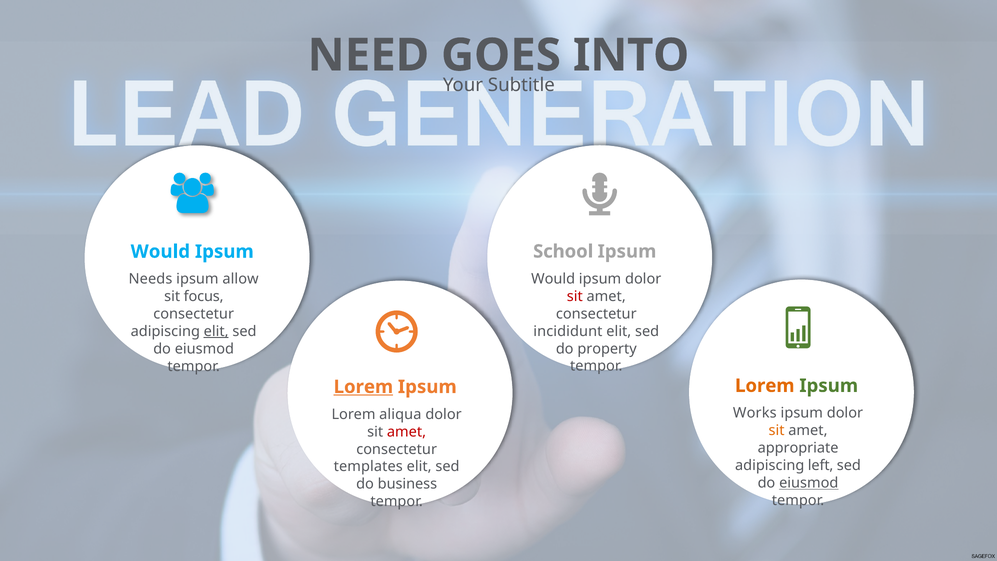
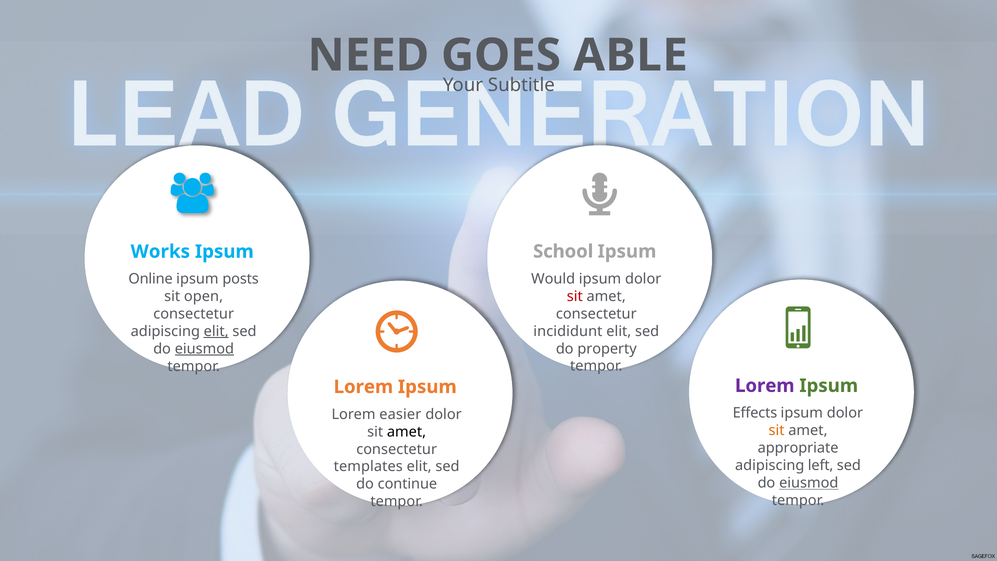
INTO: INTO -> ABLE
Would at (160, 252): Would -> Works
Needs: Needs -> Online
allow: allow -> posts
focus: focus -> open
eiusmod at (204, 349) underline: none -> present
Lorem at (765, 386) colour: orange -> purple
Lorem at (363, 387) underline: present -> none
Works: Works -> Effects
aliqua: aliqua -> easier
amet at (407, 432) colour: red -> black
business: business -> continue
